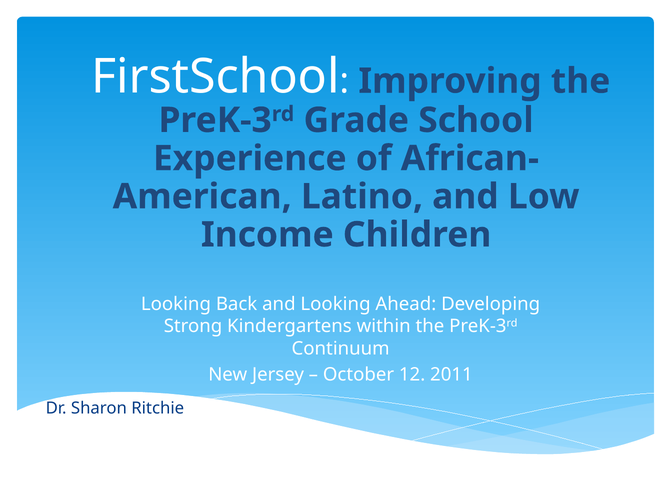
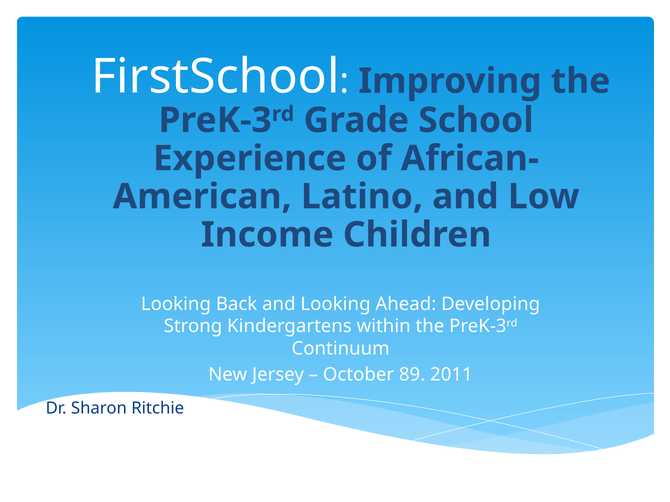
12: 12 -> 89
